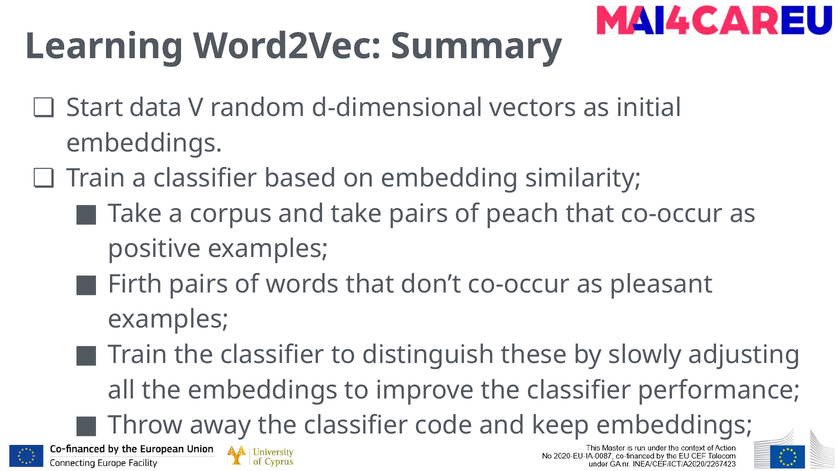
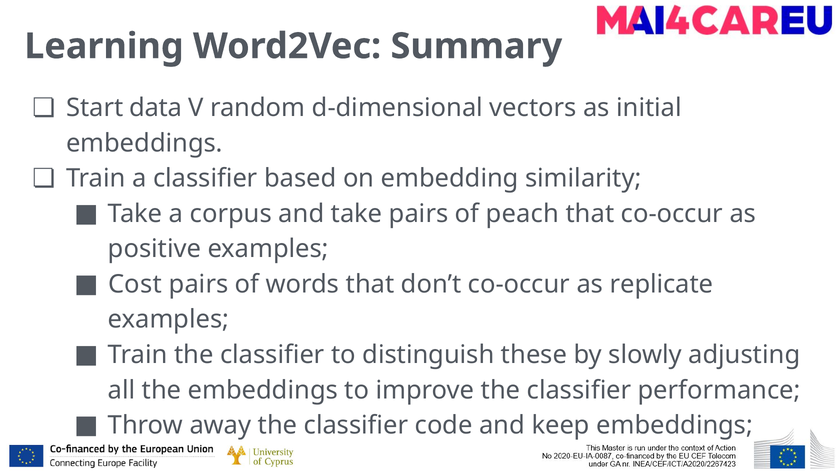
Firth: Firth -> Cost
pleasant: pleasant -> replicate
